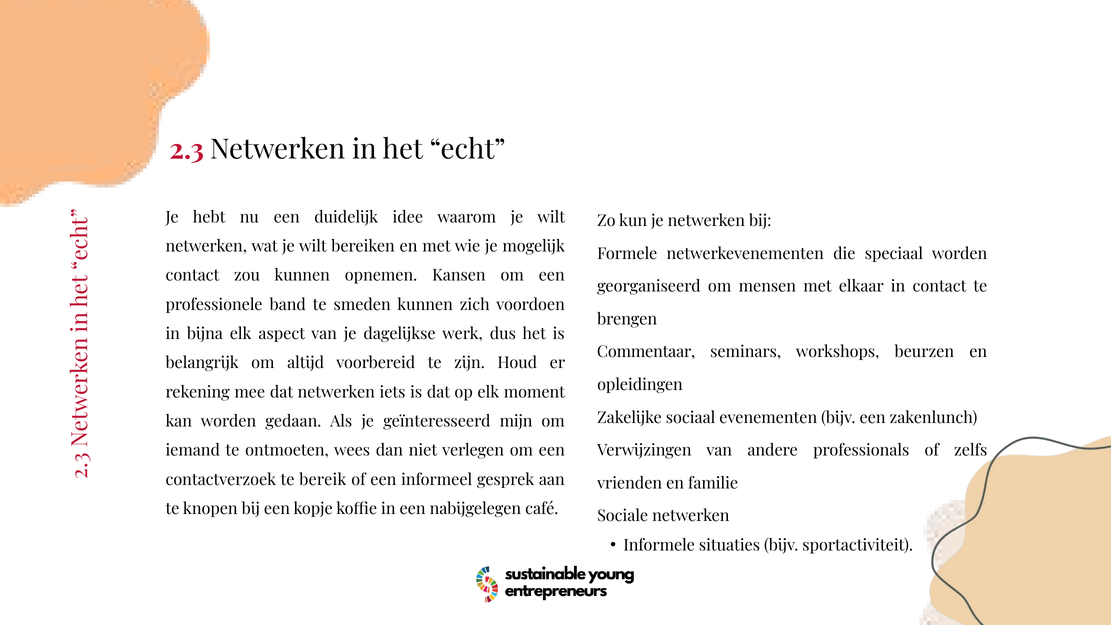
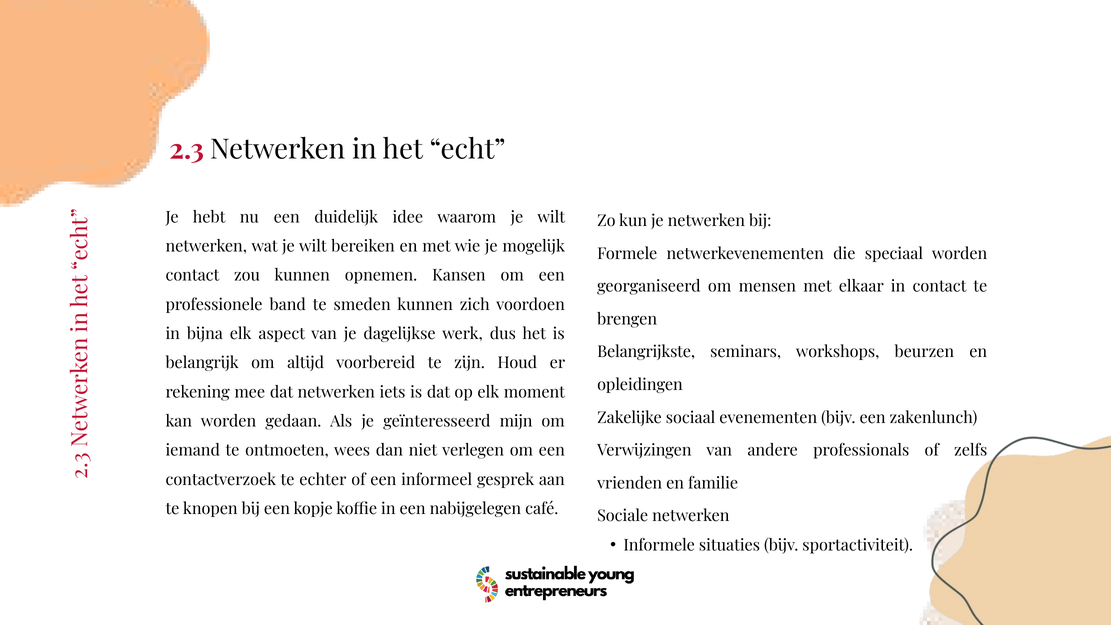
Commentaar: Commentaar -> Belangrijkste
bereik: bereik -> echter
